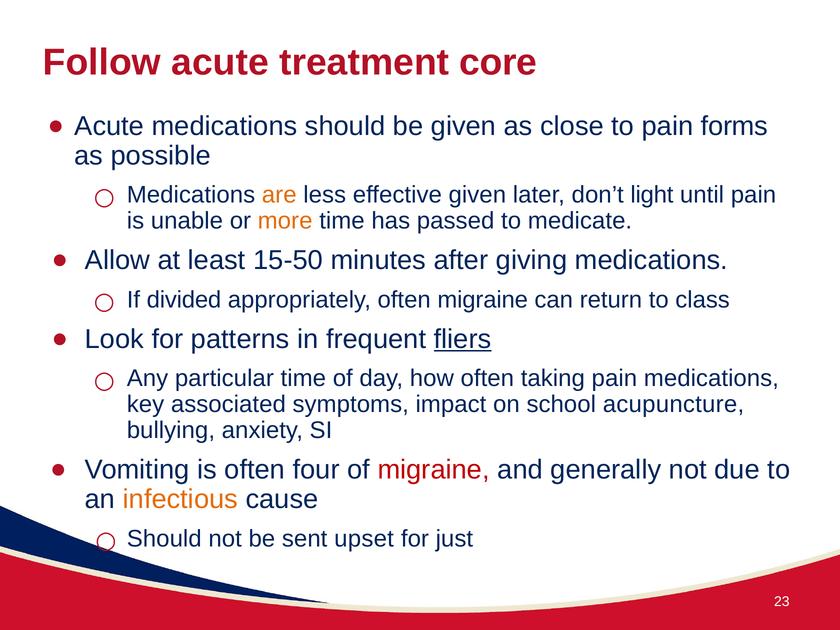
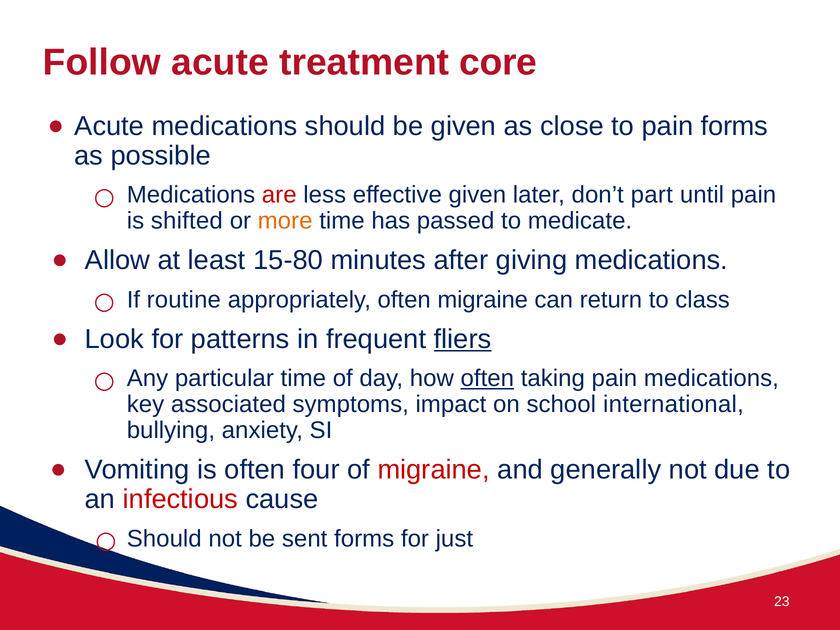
are colour: orange -> red
light: light -> part
unable: unable -> shifted
15-50: 15-50 -> 15-80
divided: divided -> routine
often at (487, 378) underline: none -> present
acupuncture: acupuncture -> international
infectious colour: orange -> red
sent upset: upset -> forms
